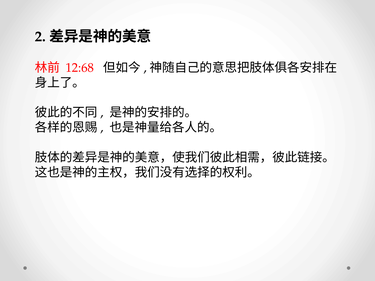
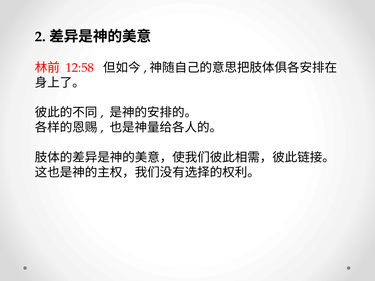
12:68: 12:68 -> 12:58
